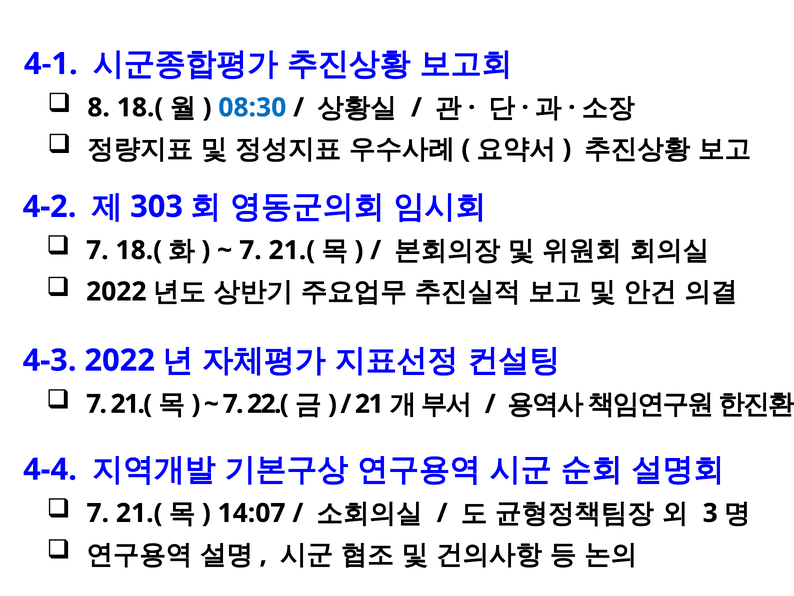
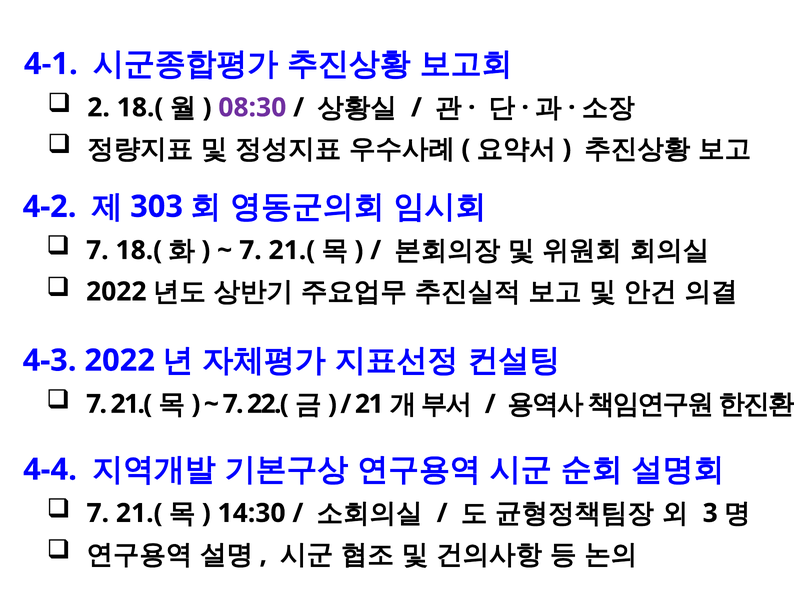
8: 8 -> 2
08:30 colour: blue -> purple
14:07: 14:07 -> 14:30
